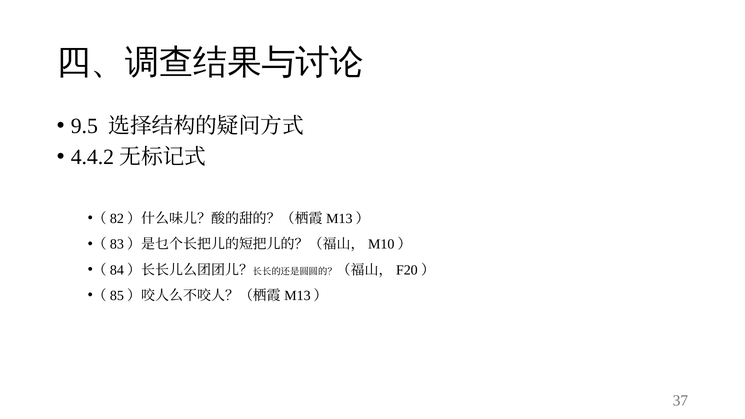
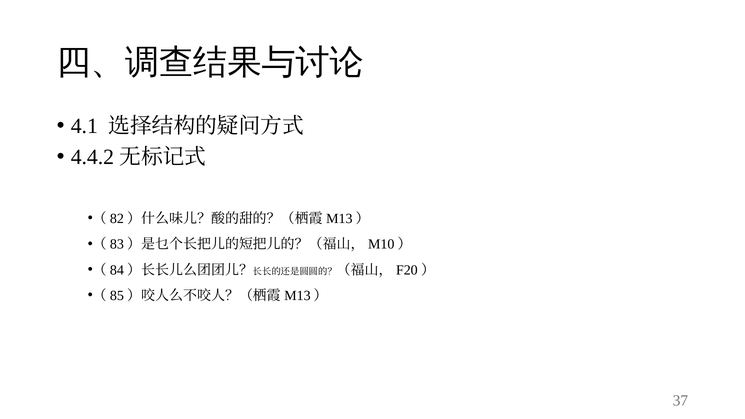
9.5: 9.5 -> 4.1
